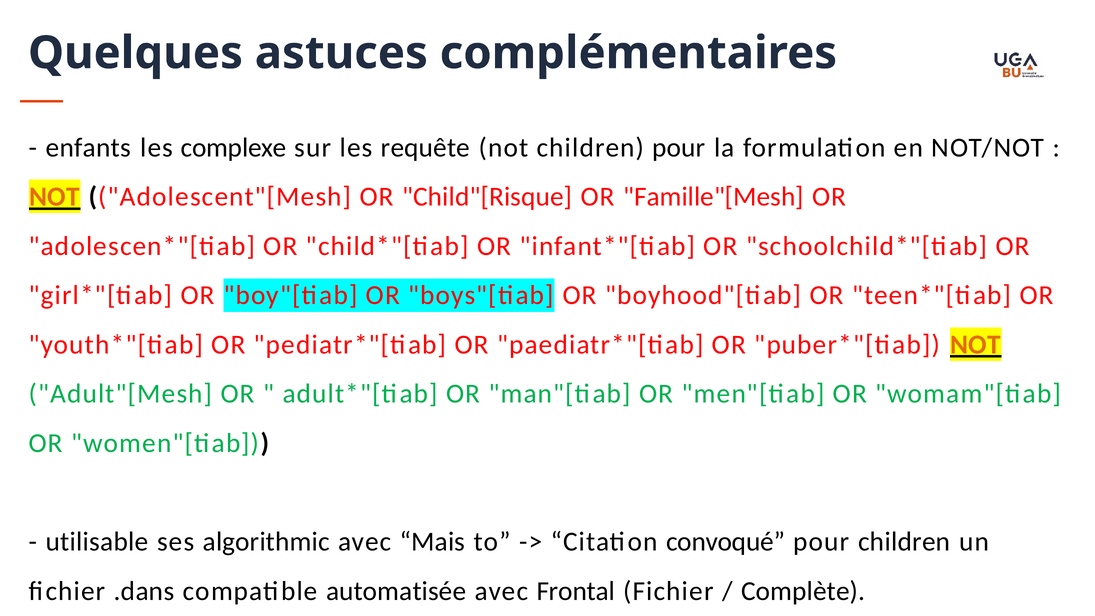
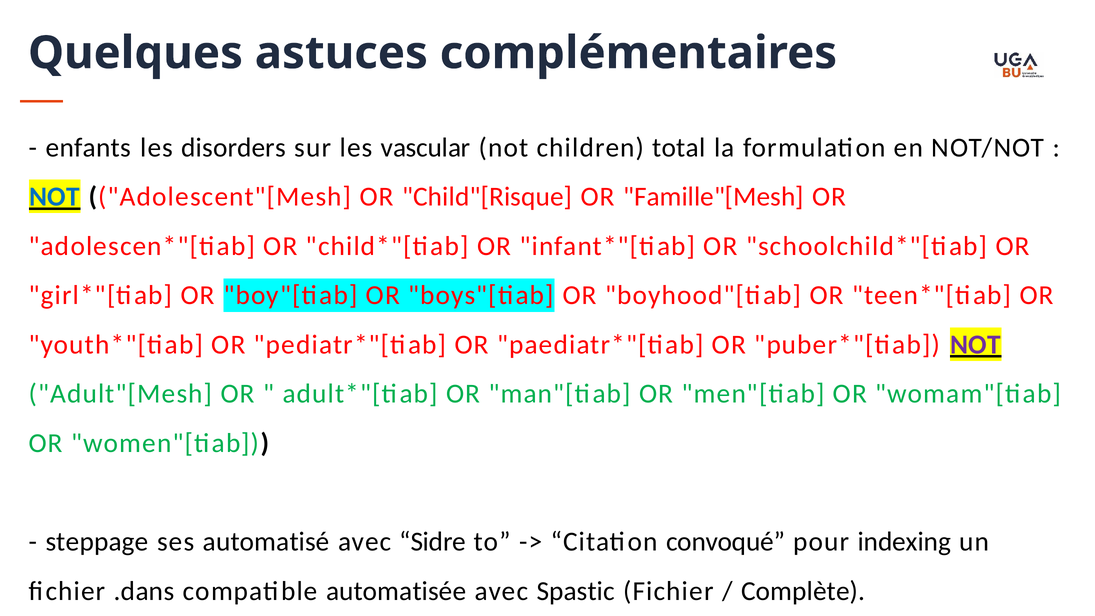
complexe: complexe -> disorders
requête: requête -> vascular
children pour: pour -> total
NOT at (54, 197) colour: orange -> blue
NOT at (975, 345) colour: orange -> purple
utilisable: utilisable -> steppage
algorithmic: algorithmic -> automatisé
Mais: Mais -> Sidre
pour children: children -> indexing
Frontal: Frontal -> Spastic
